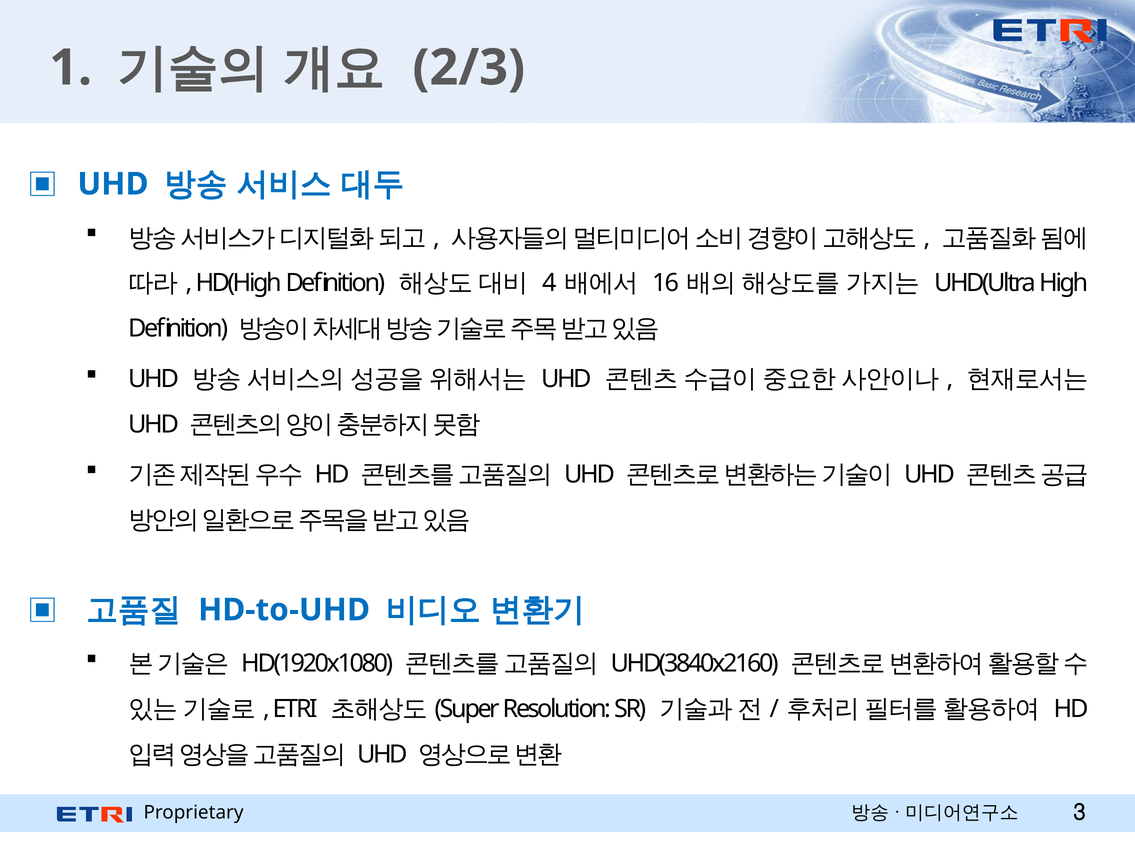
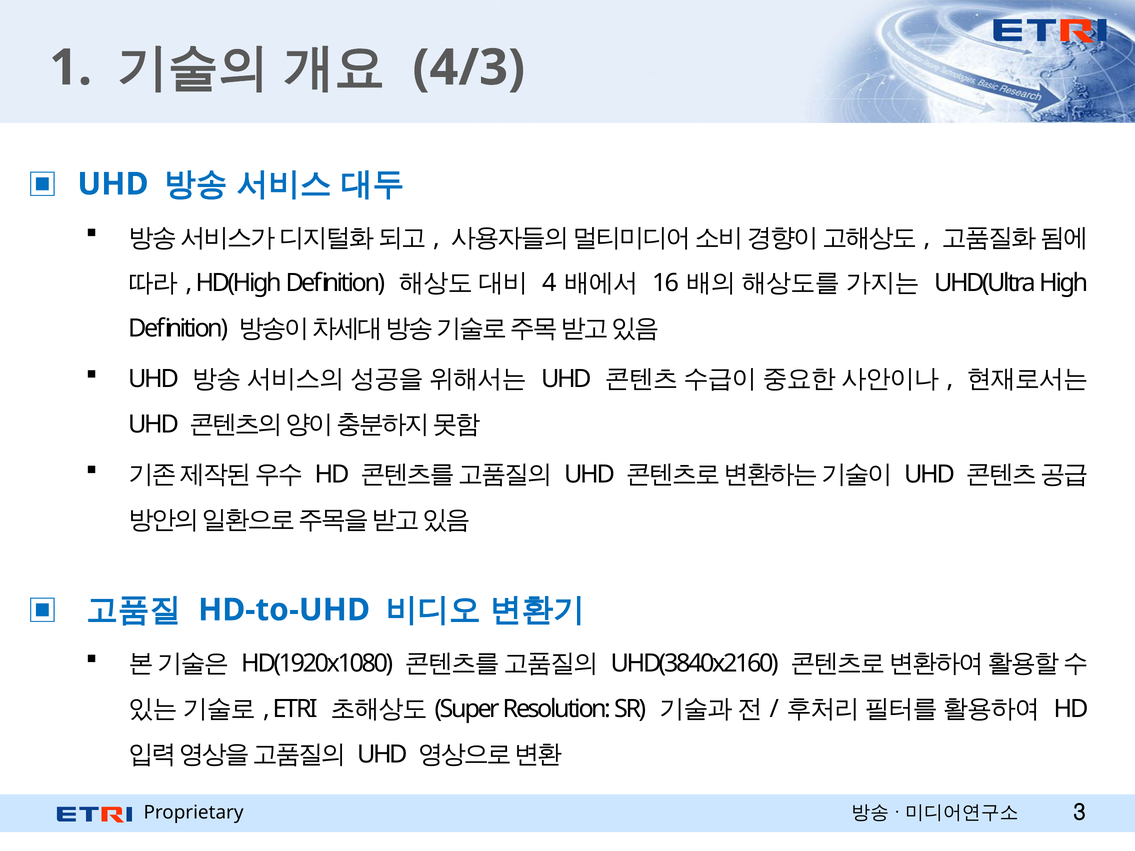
2/3: 2/3 -> 4/3
